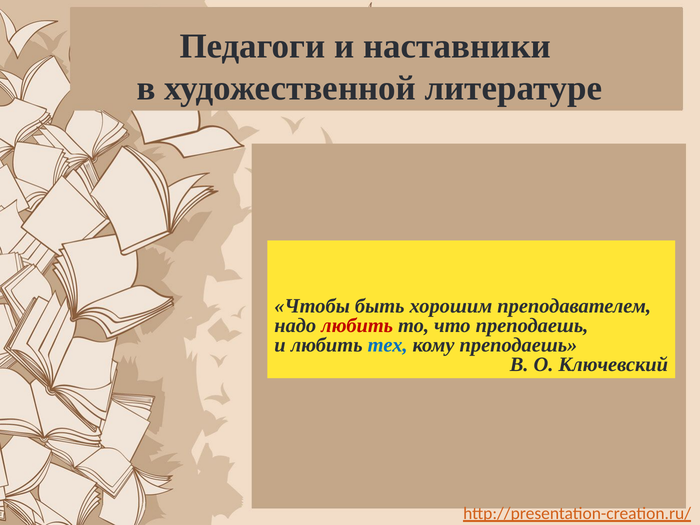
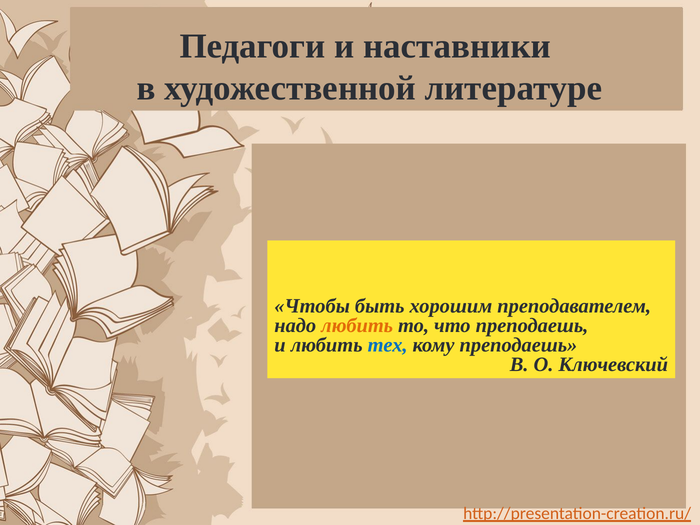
любить at (357, 325) colour: red -> orange
